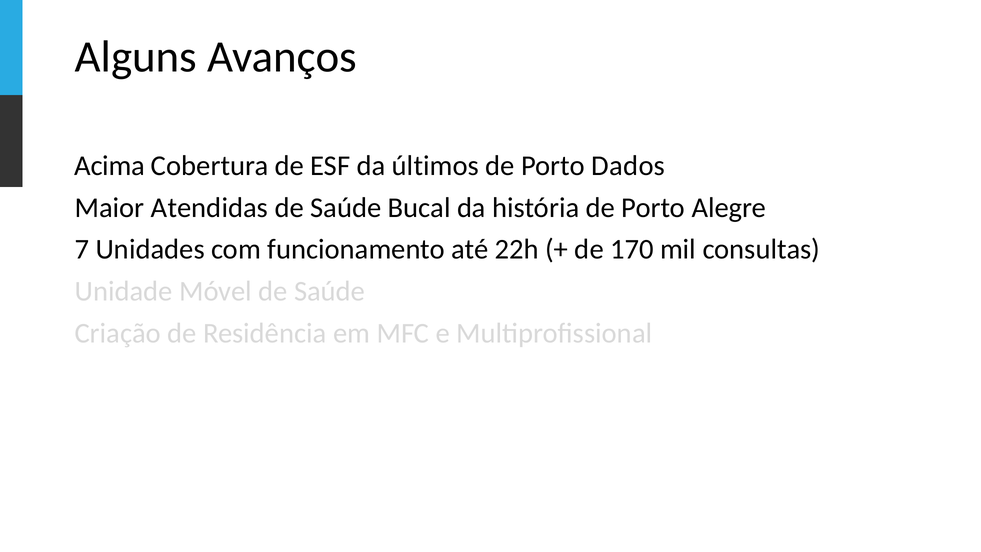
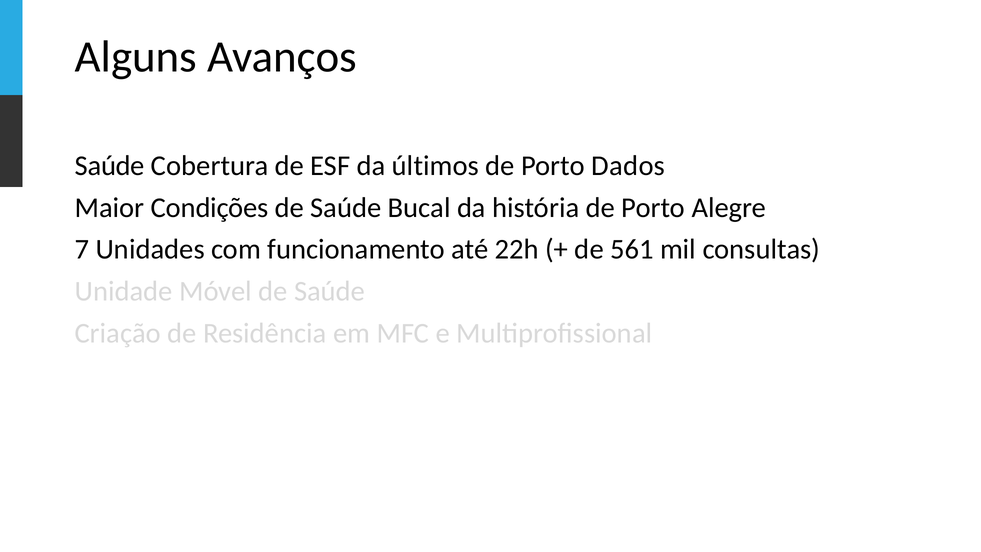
Acima at (110, 166): Acima -> Saúde
Atendidas: Atendidas -> Condições
170: 170 -> 561
